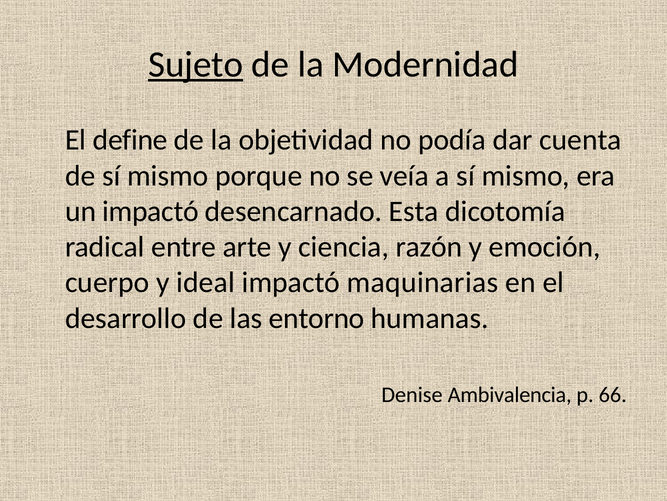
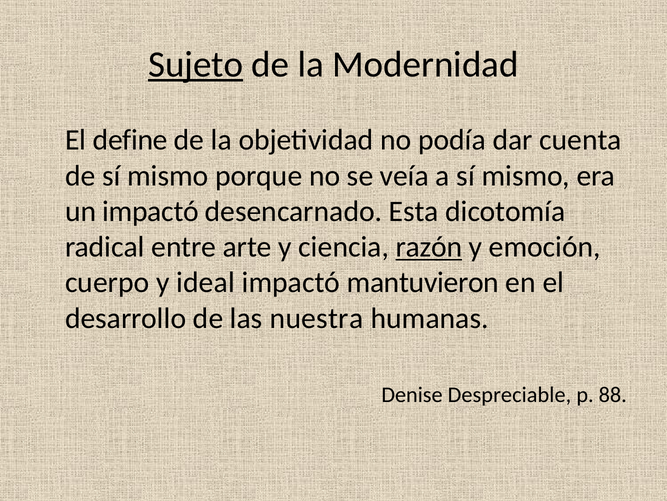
razón underline: none -> present
maquinarias: maquinarias -> mantuvieron
entorno: entorno -> nuestra
Ambivalencia: Ambivalencia -> Despreciable
66: 66 -> 88
